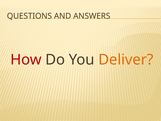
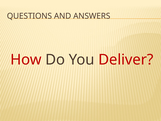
Deliver colour: orange -> red
